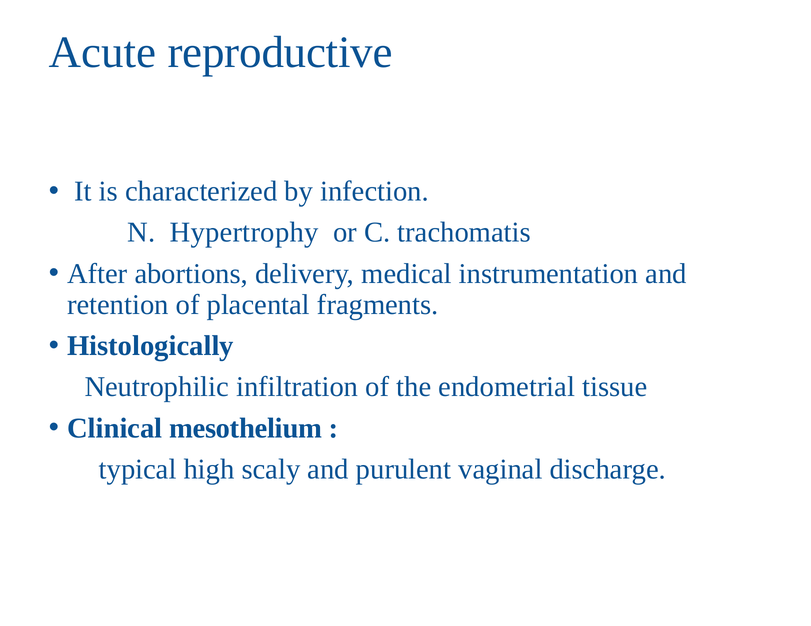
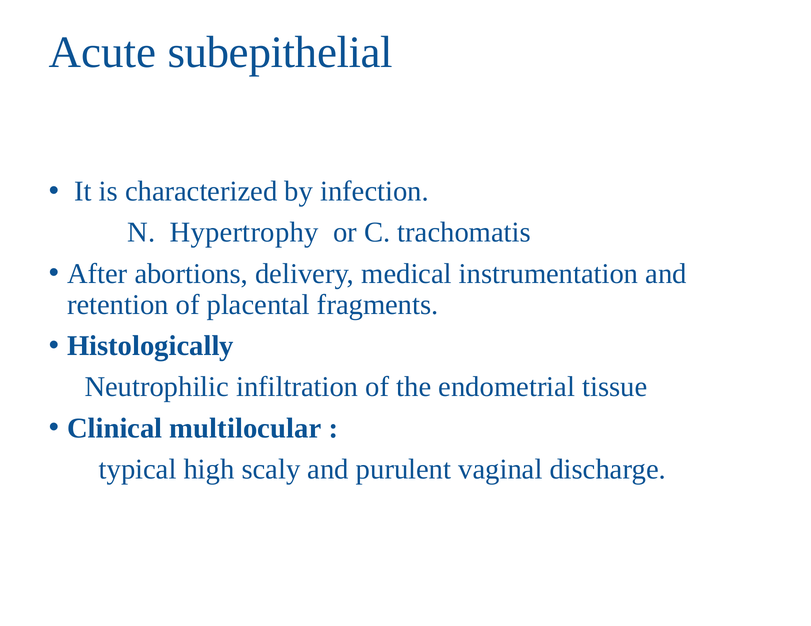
reproductive: reproductive -> subepithelial
mesothelium: mesothelium -> multilocular
